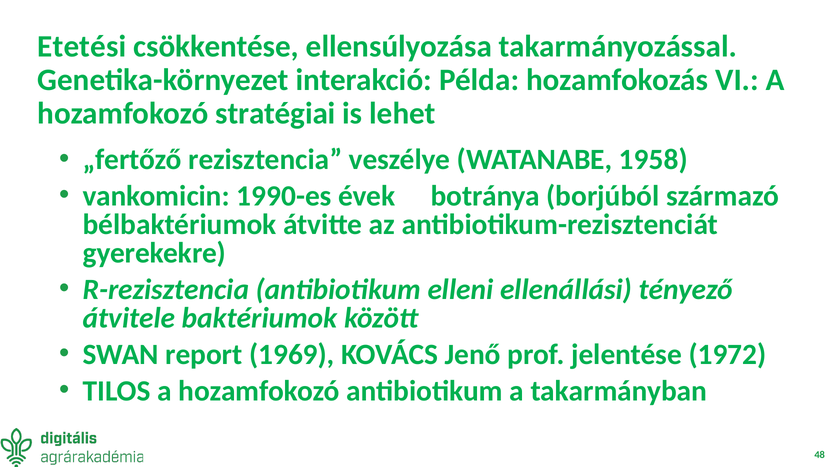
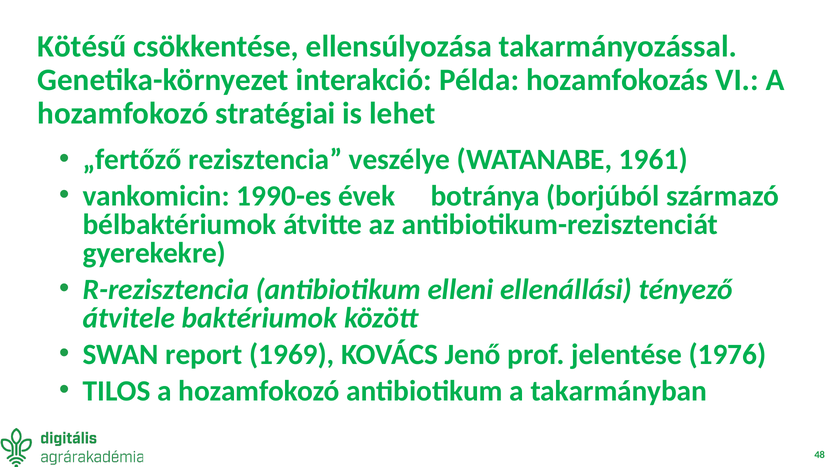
Etetési: Etetési -> Kötésű
1958: 1958 -> 1961
1972: 1972 -> 1976
